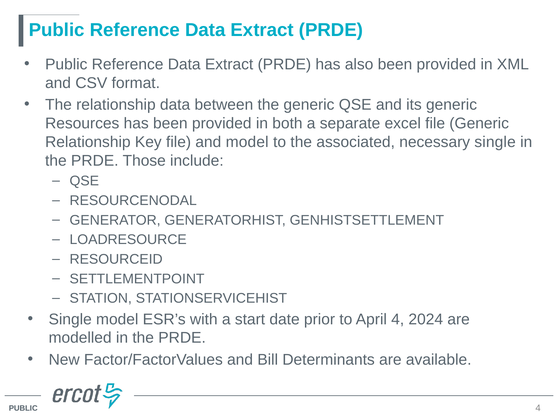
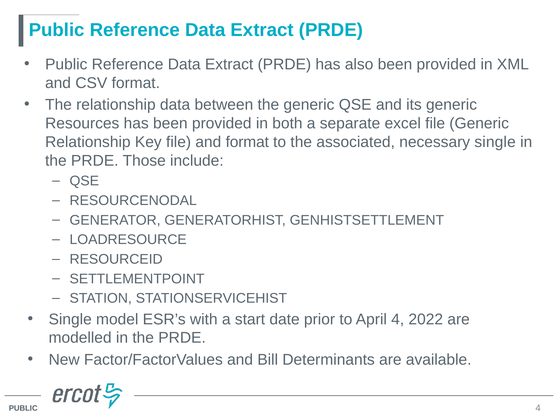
and model: model -> format
2024: 2024 -> 2022
